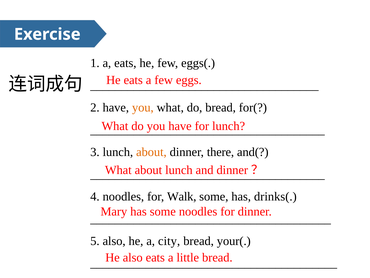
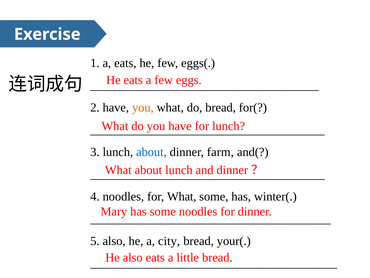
about at (151, 152) colour: orange -> blue
there: there -> farm
for Walk: Walk -> What
drinks(: drinks( -> winter(
